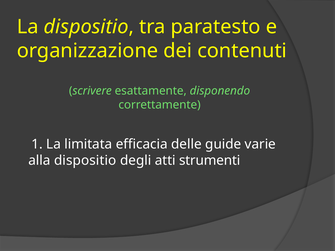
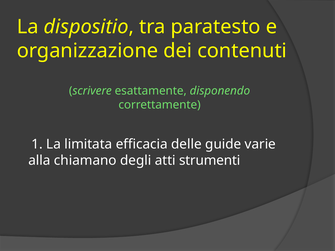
alla dispositio: dispositio -> chiamano
